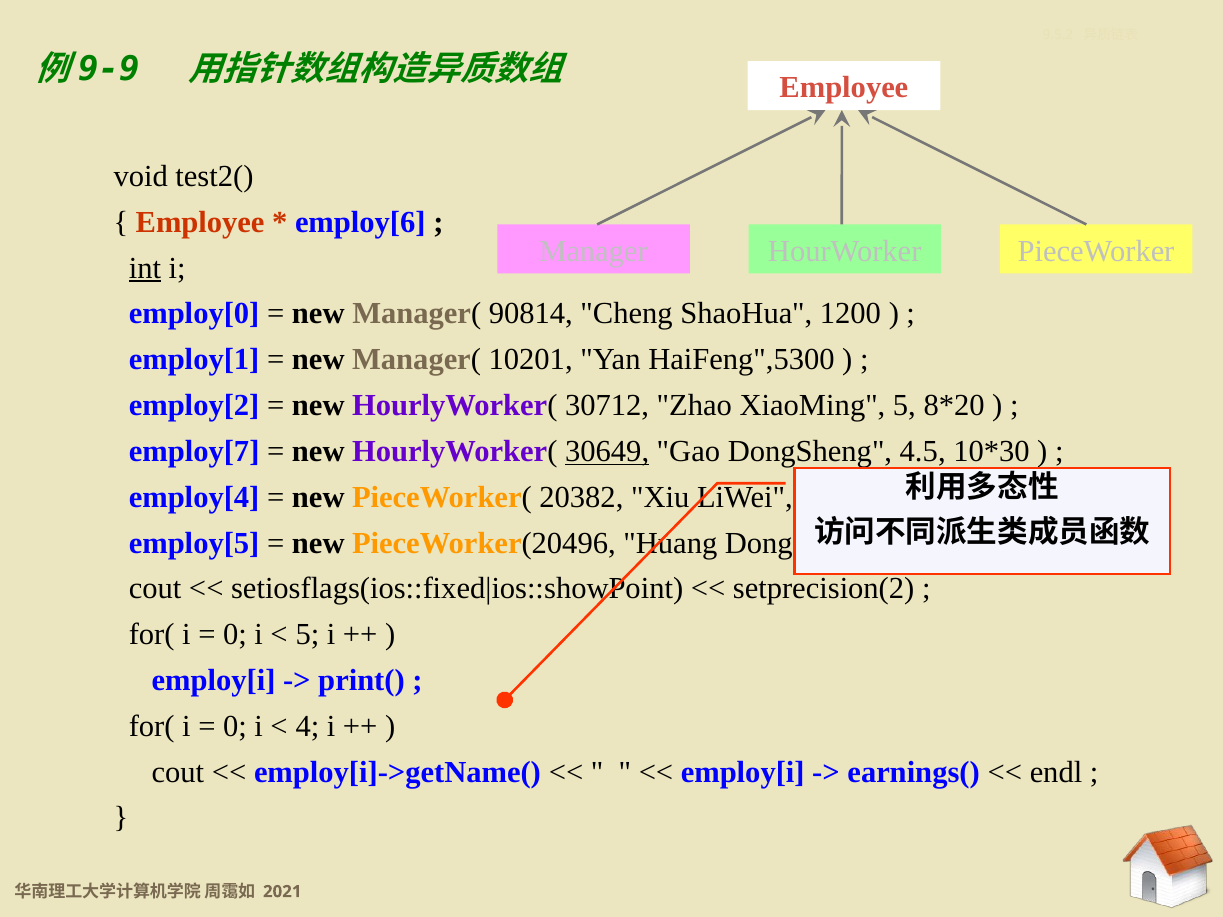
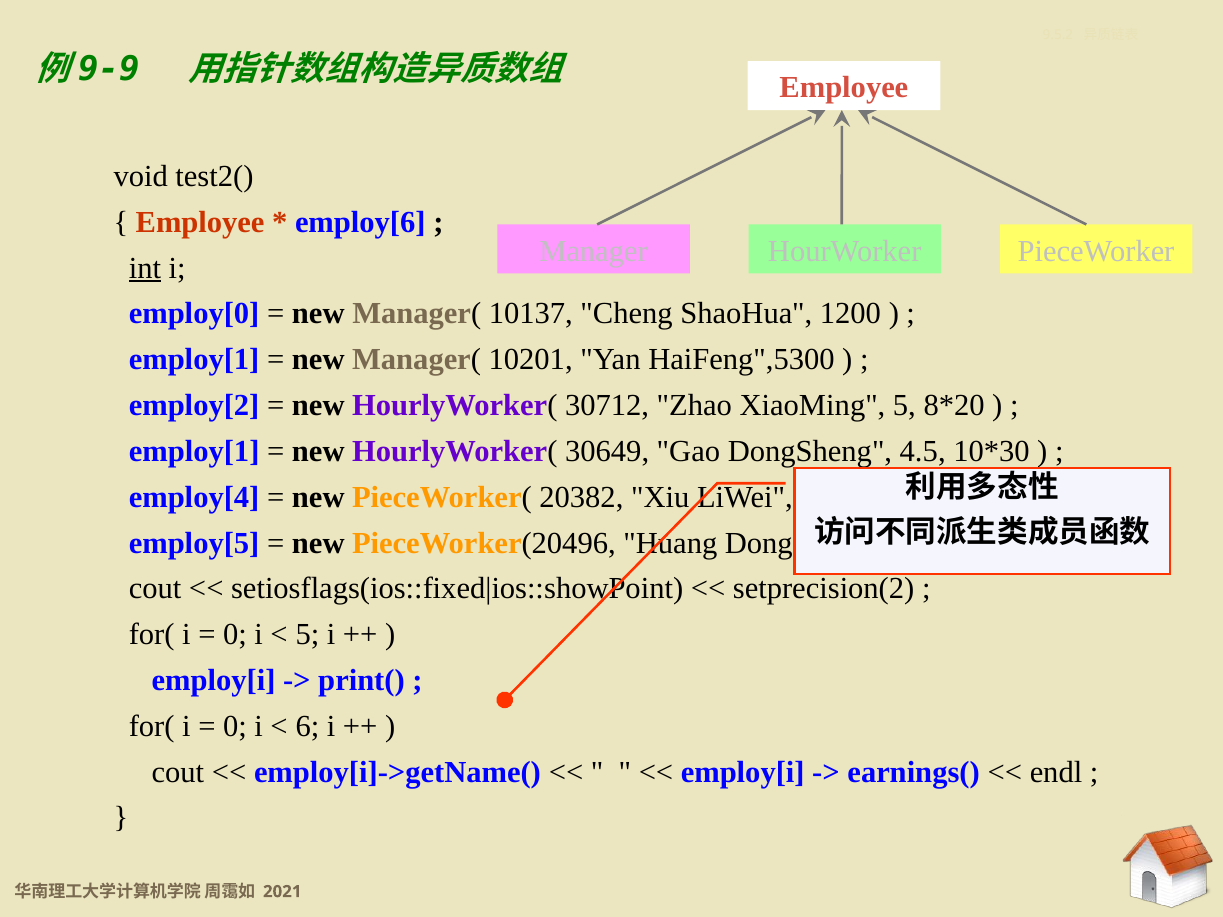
90814: 90814 -> 10137
employ[7 at (194, 451): employ[7 -> employ[1
30649 underline: present -> none
4: 4 -> 6
